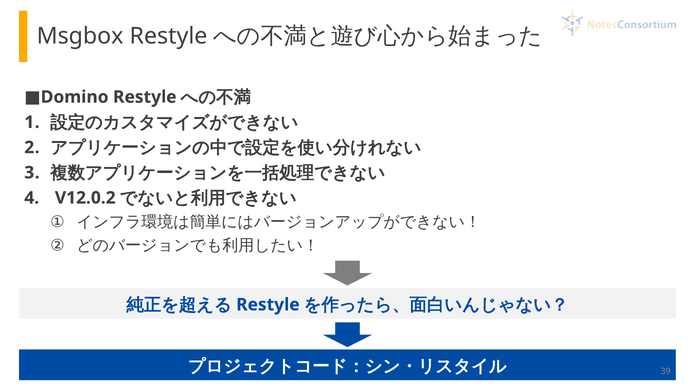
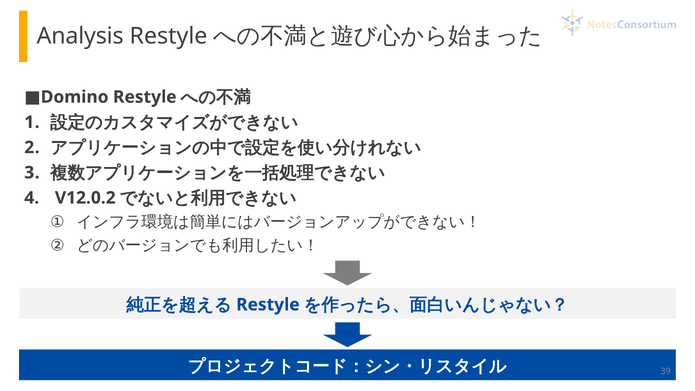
Msgbox: Msgbox -> Analysis
